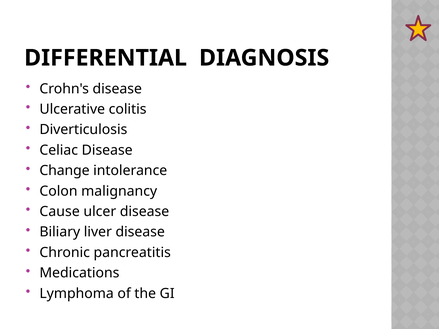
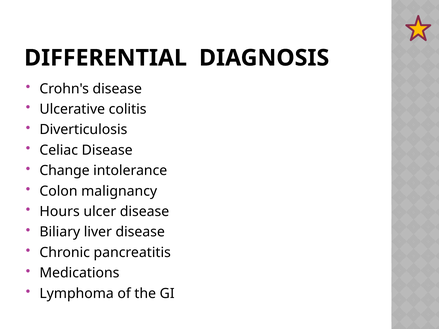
Cause: Cause -> Hours
